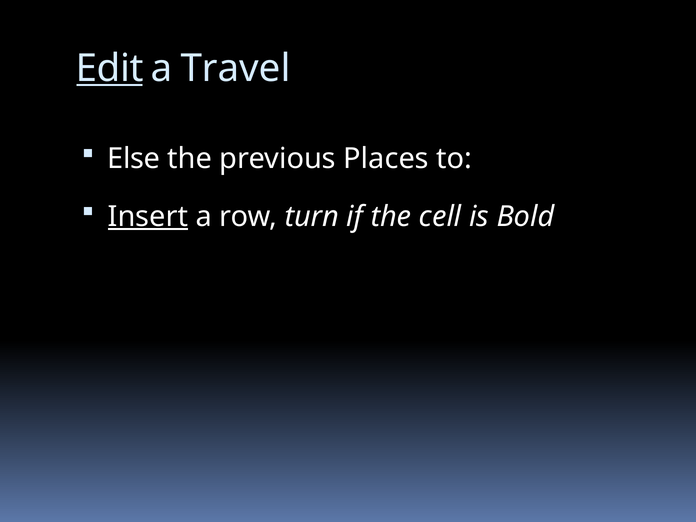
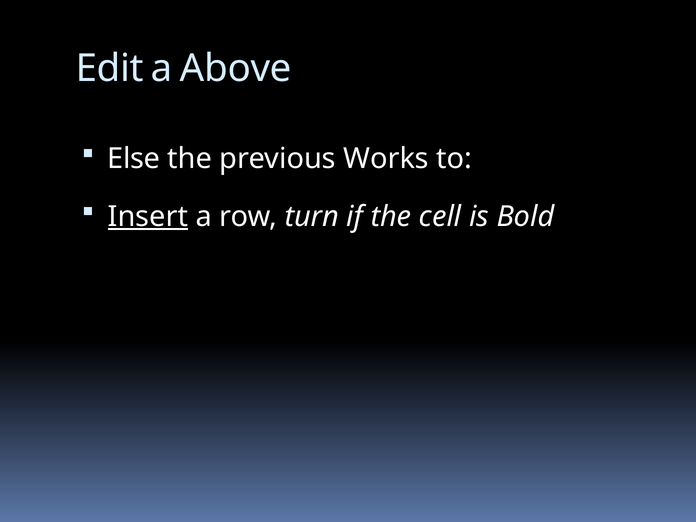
Edit underline: present -> none
Travel: Travel -> Above
Places: Places -> Works
